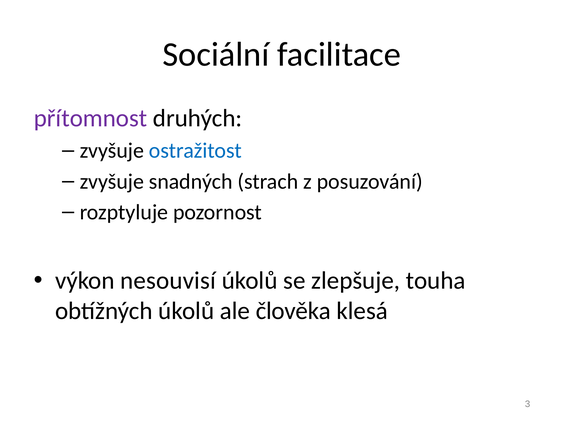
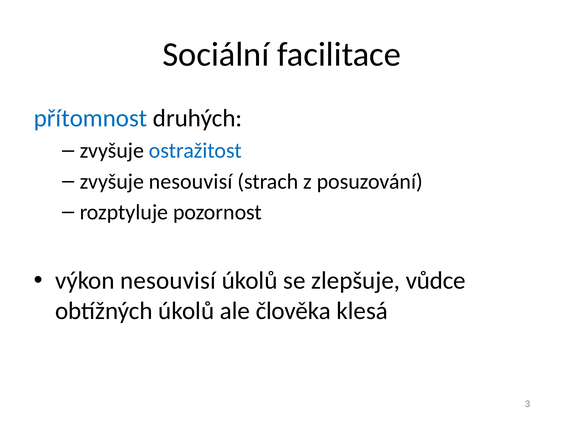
přítomnost colour: purple -> blue
zvyšuje snadných: snadných -> nesouvisí
touha: touha -> vůdce
